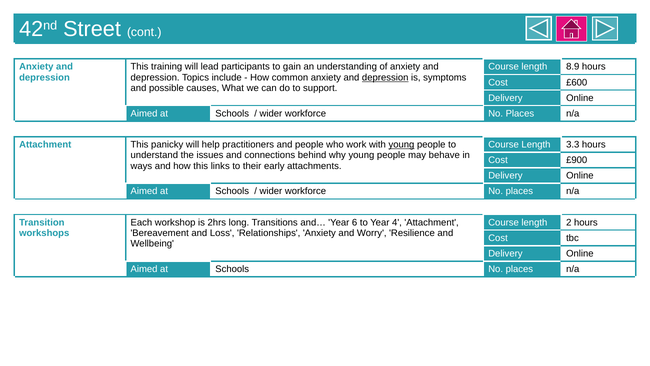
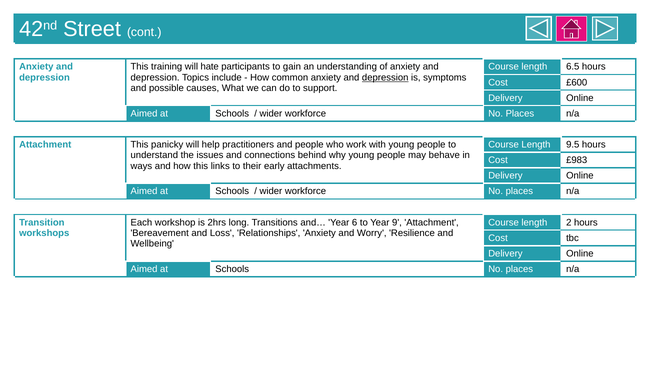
lead: lead -> hate
8.9: 8.9 -> 6.5
young at (401, 144) underline: present -> none
3.3: 3.3 -> 9.5
£900: £900 -> £983
4: 4 -> 9
